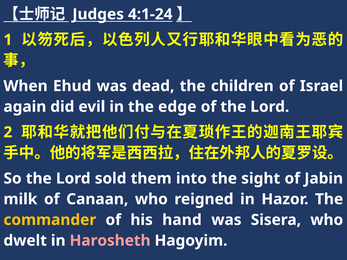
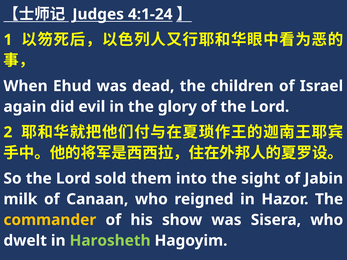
edge: edge -> glory
hand: hand -> show
Harosheth colour: pink -> light green
